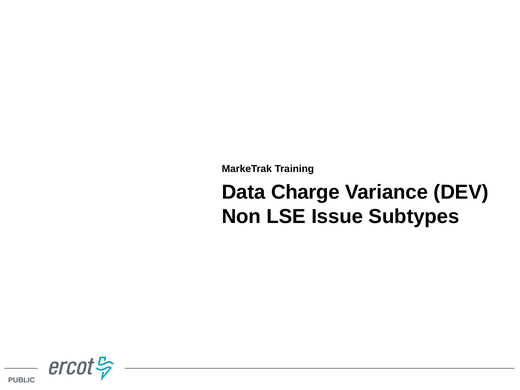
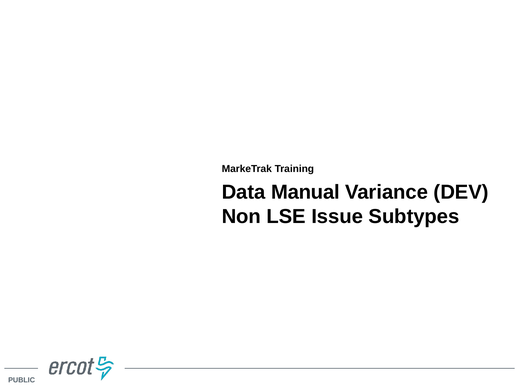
Charge: Charge -> Manual
